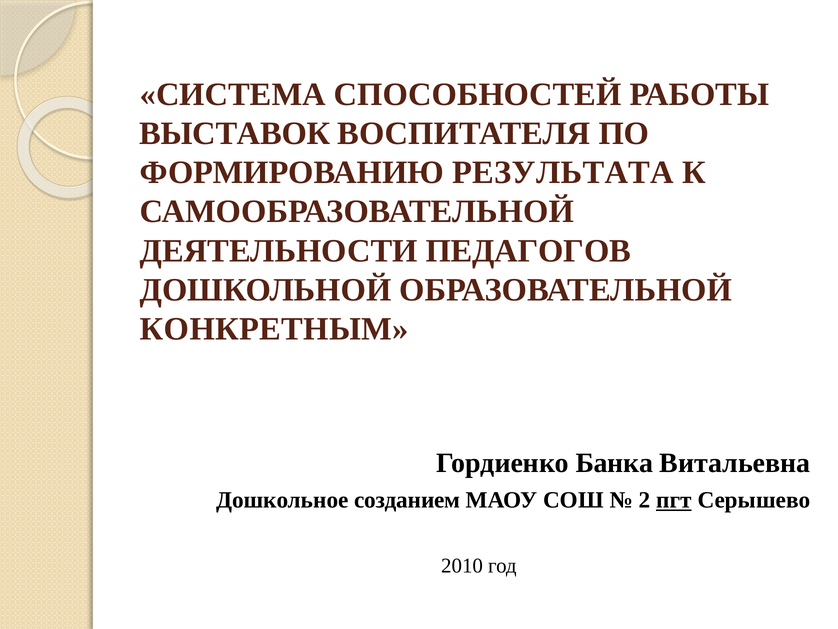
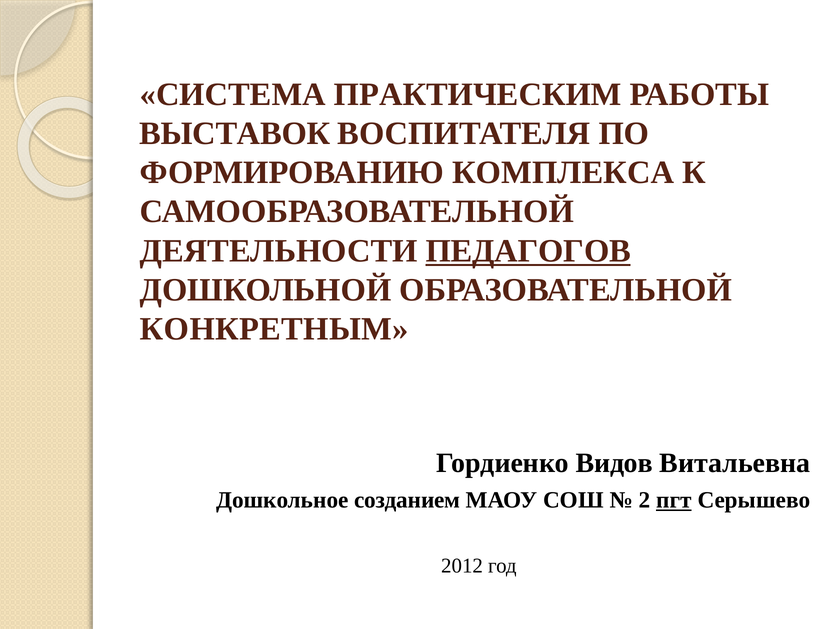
СПОСОБНОСТЕЙ: СПОСОБНОСТЕЙ -> ПРАКТИЧЕСКИМ
РЕЗУЛЬТАТА: РЕЗУЛЬТАТА -> КОМПЛЕКСА
ПЕДАГОГОВ underline: none -> present
Банка: Банка -> Видов
2010: 2010 -> 2012
